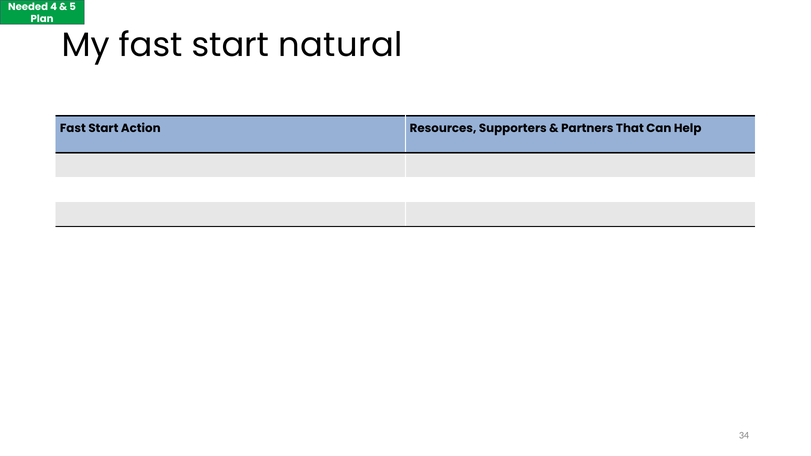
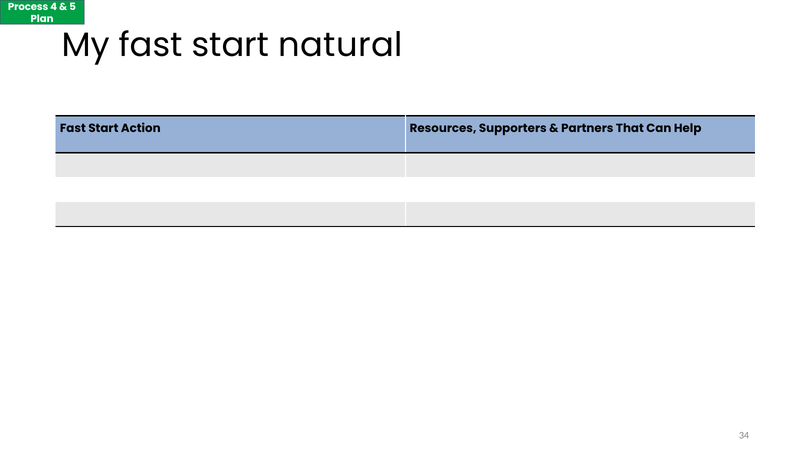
Needed: Needed -> Process
